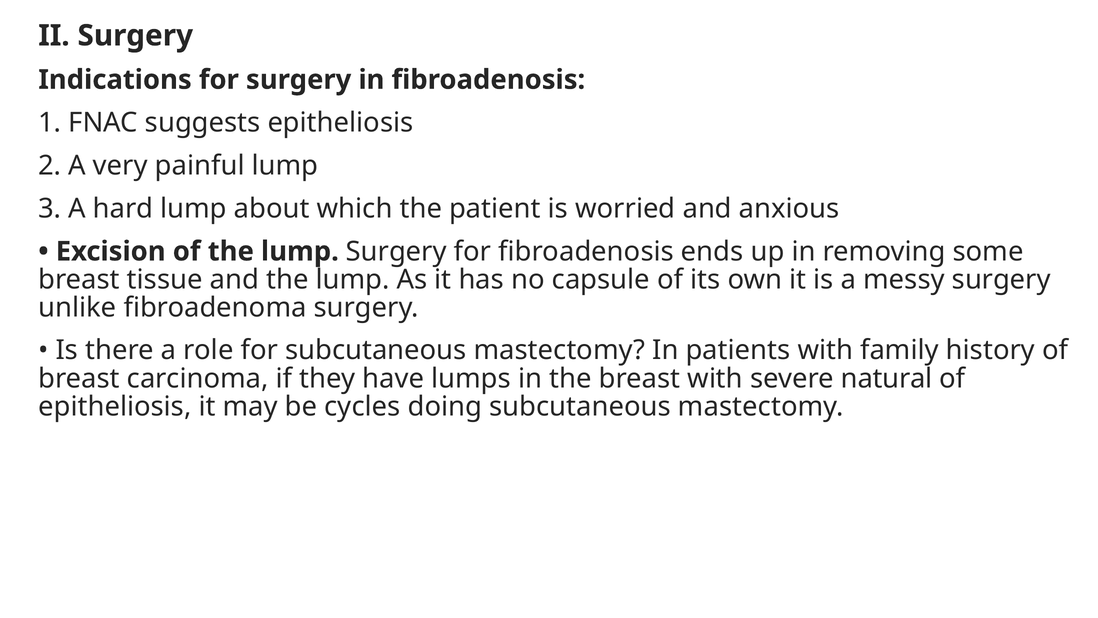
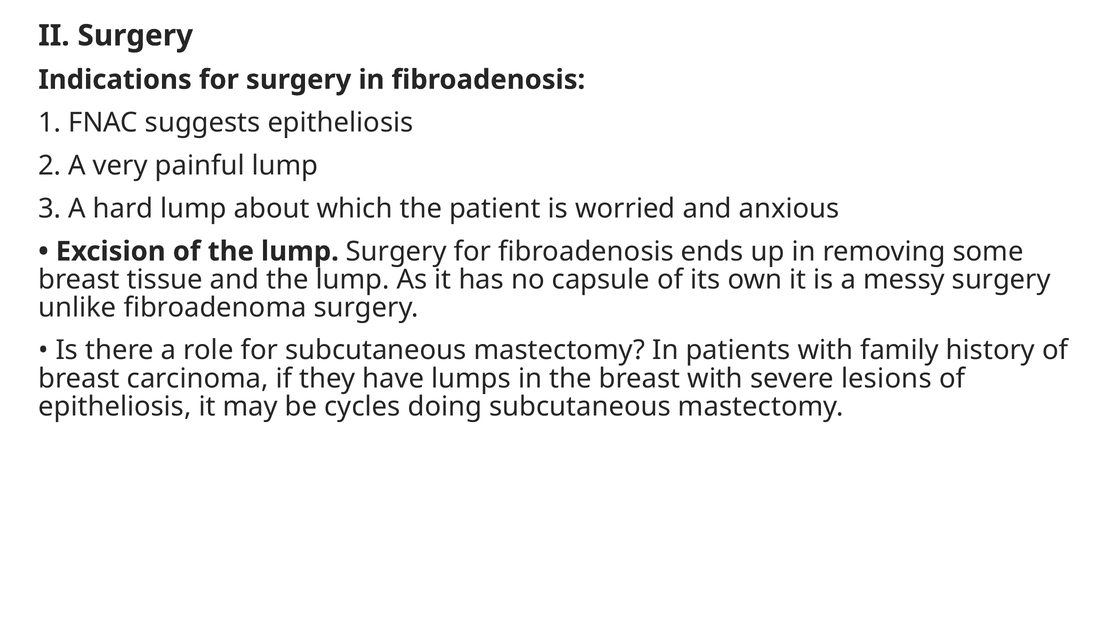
natural: natural -> lesions
